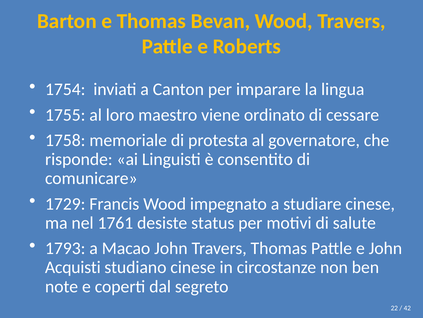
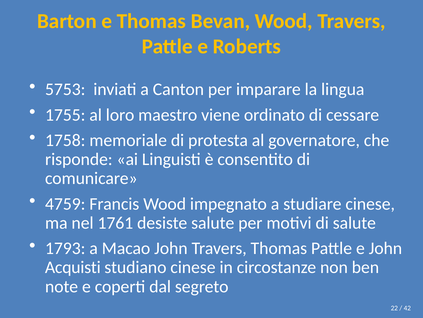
1754: 1754 -> 5753
1729: 1729 -> 4759
desiste status: status -> salute
